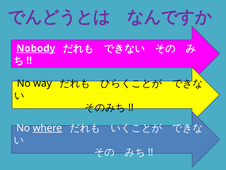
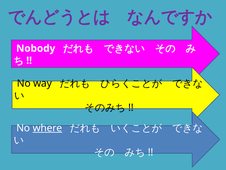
Nobody underline: present -> none
